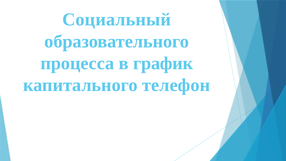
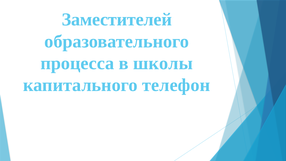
Социальный: Социальный -> Заместителей
график: график -> школы
